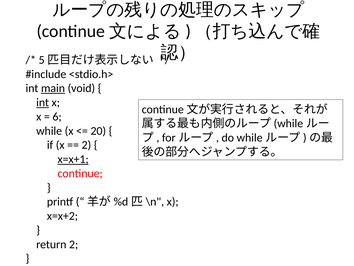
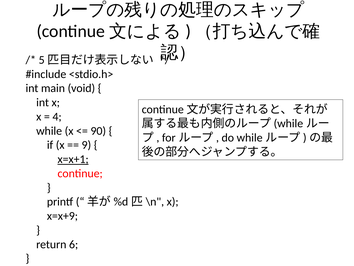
main underline: present -> none
int at (43, 102) underline: present -> none
6: 6 -> 4
20: 20 -> 90
2 at (86, 145): 2 -> 9
x=x+2: x=x+2 -> x=x+9
return 2: 2 -> 6
